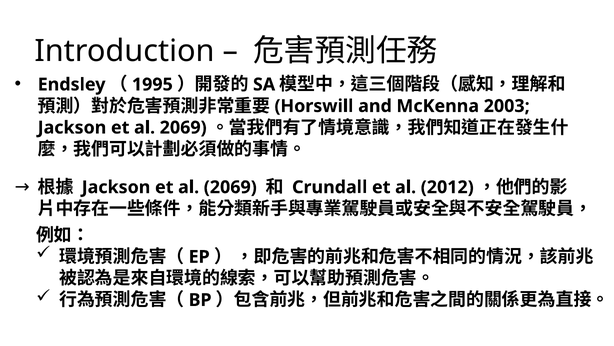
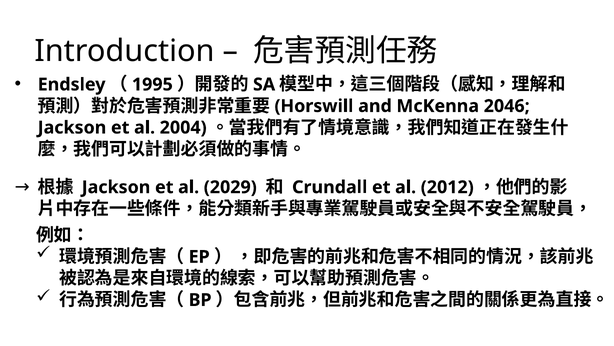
2003: 2003 -> 2046
2069 at (183, 127): 2069 -> 2004
2069 at (230, 187): 2069 -> 2029
